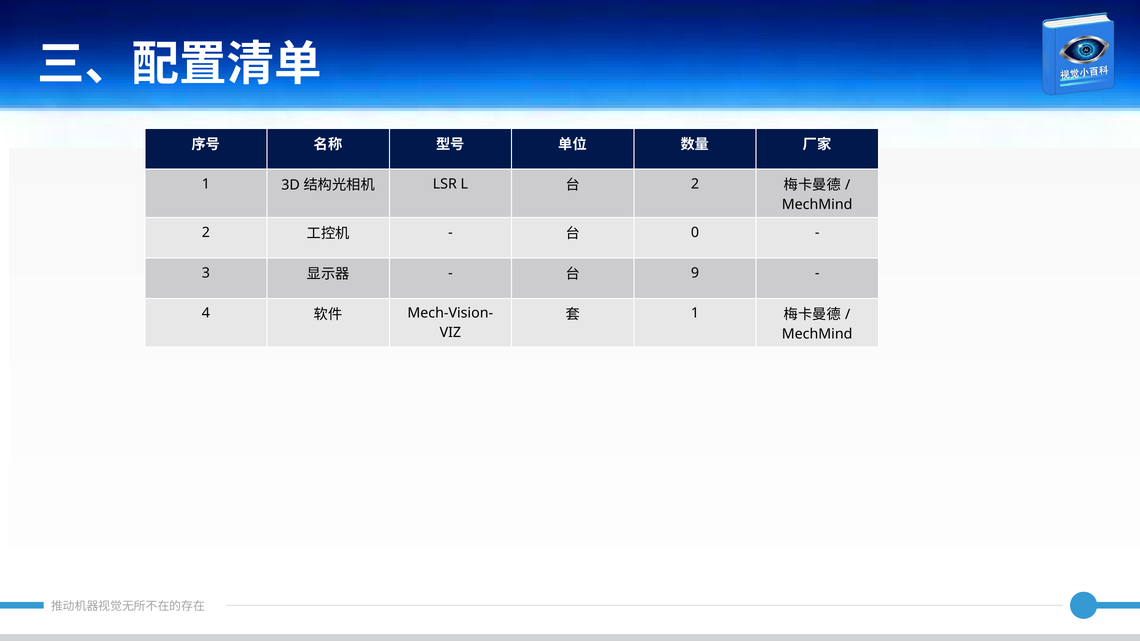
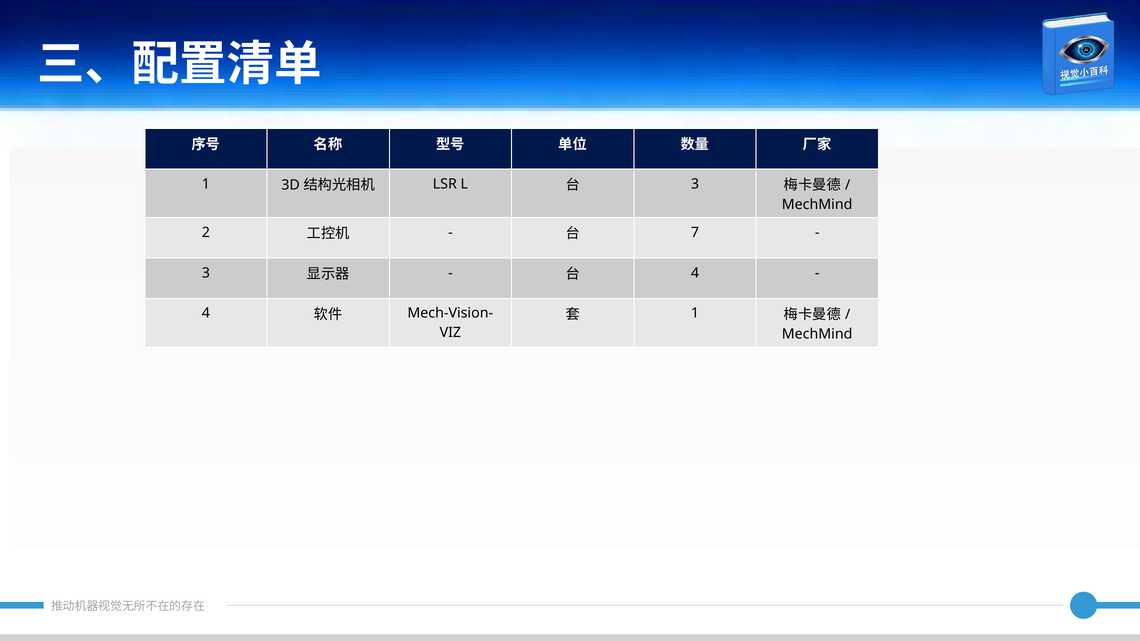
2 at (695, 184): 2 -> 3
0: 0 -> 7
9 at (695, 273): 9 -> 4
